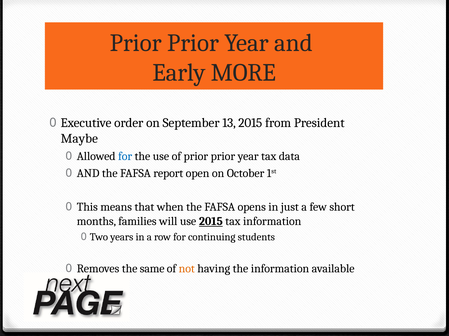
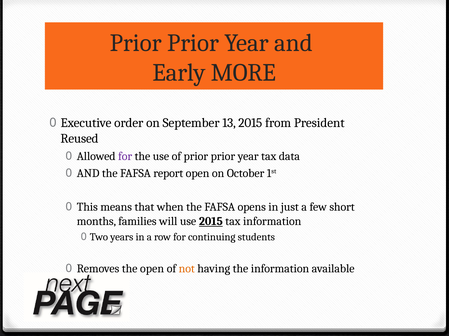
Maybe: Maybe -> Reused
for at (125, 157) colour: blue -> purple
the same: same -> open
